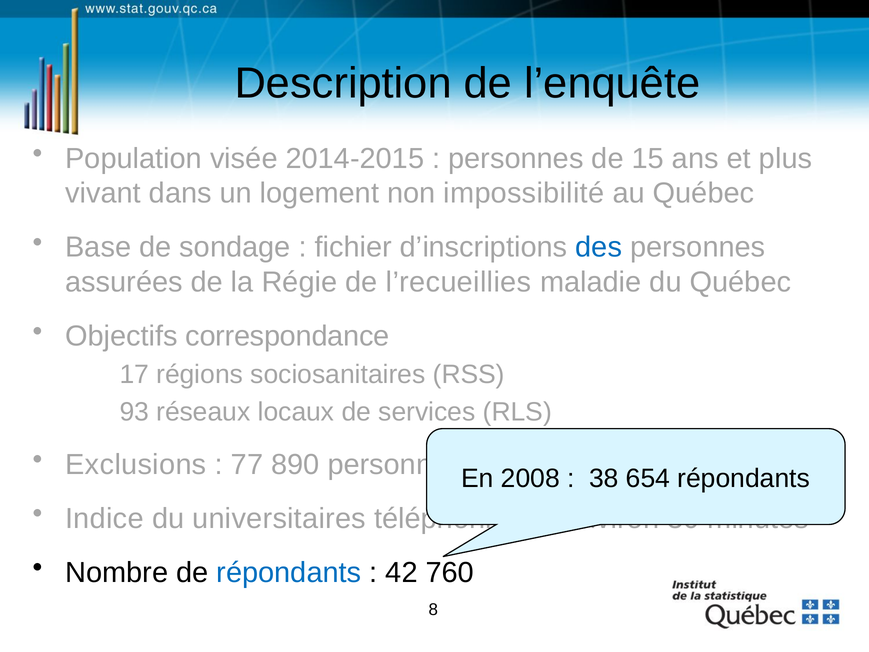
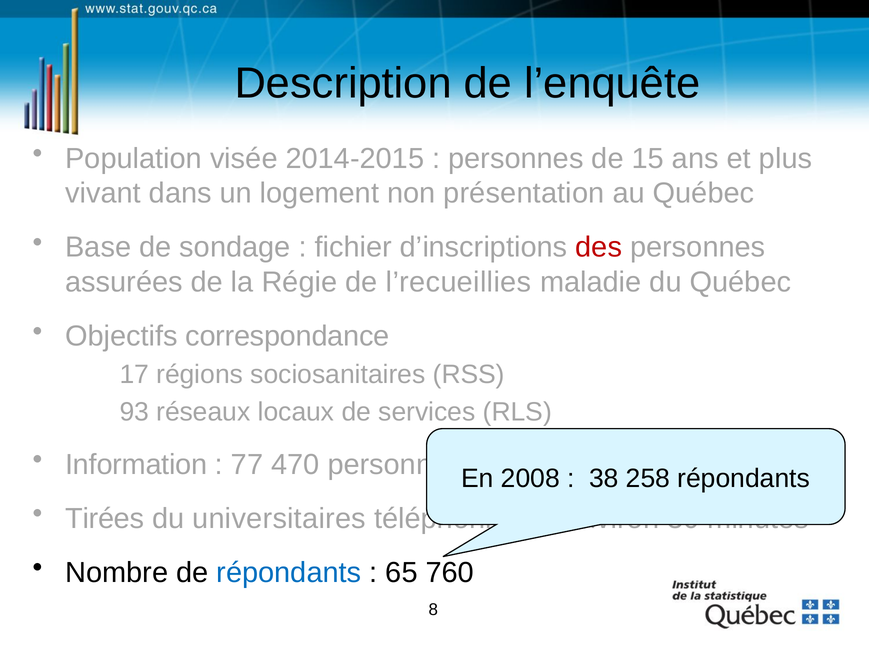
impossibilité: impossibilité -> présentation
des colour: blue -> red
Exclusions: Exclusions -> Information
890: 890 -> 470
654: 654 -> 258
Indice: Indice -> Tirées
42: 42 -> 65
